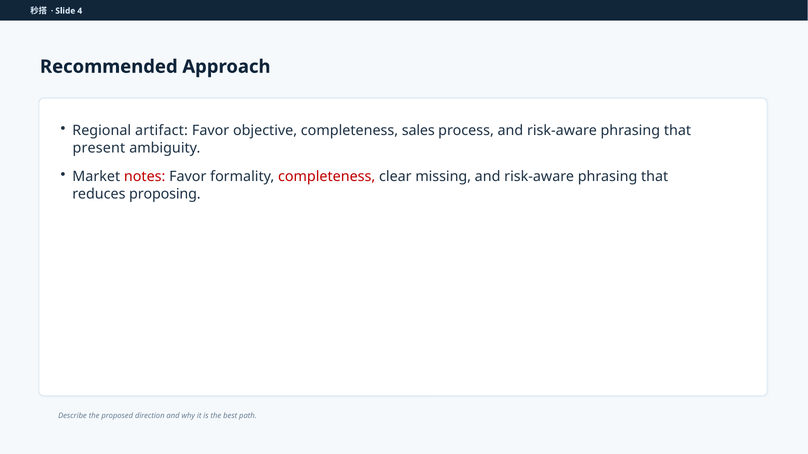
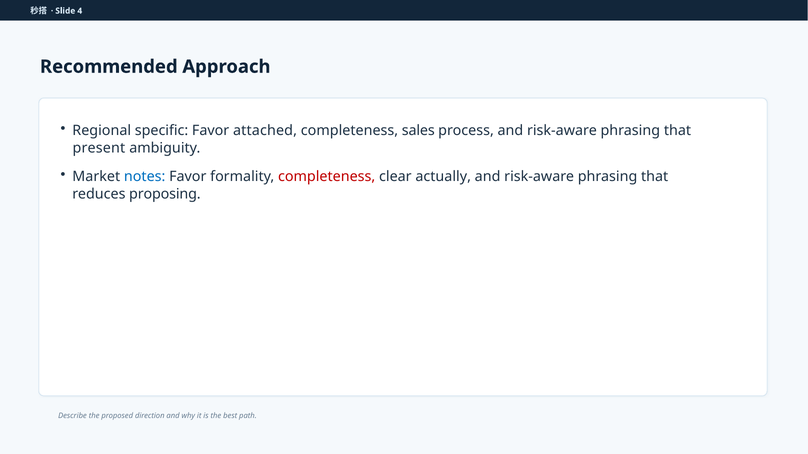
artifact: artifact -> specific
objective: objective -> attached
notes colour: red -> blue
missing: missing -> actually
